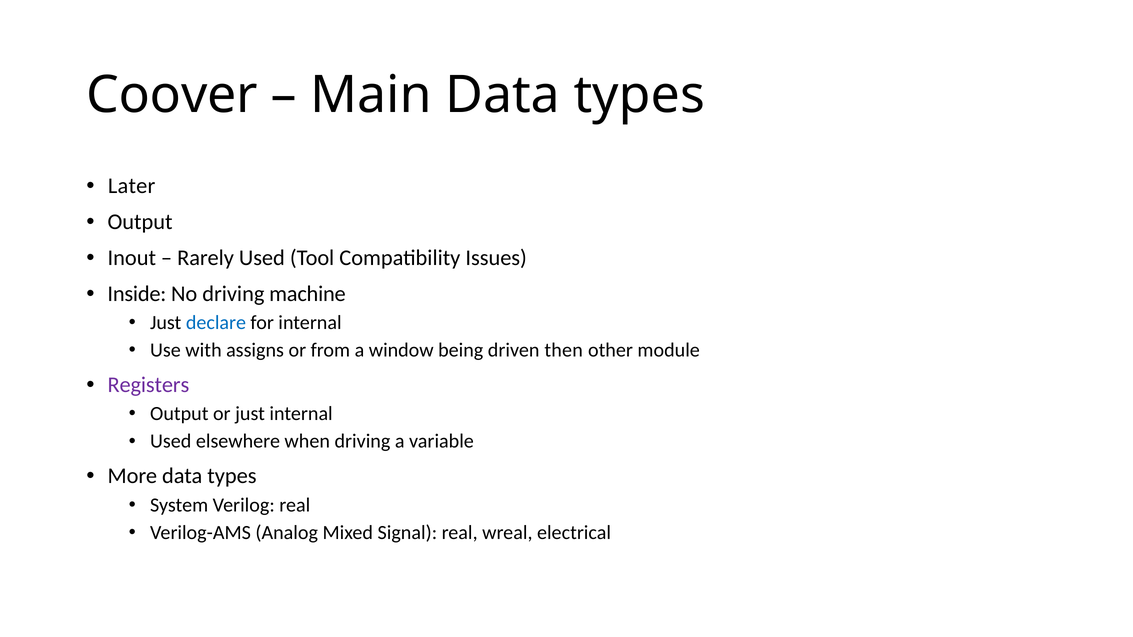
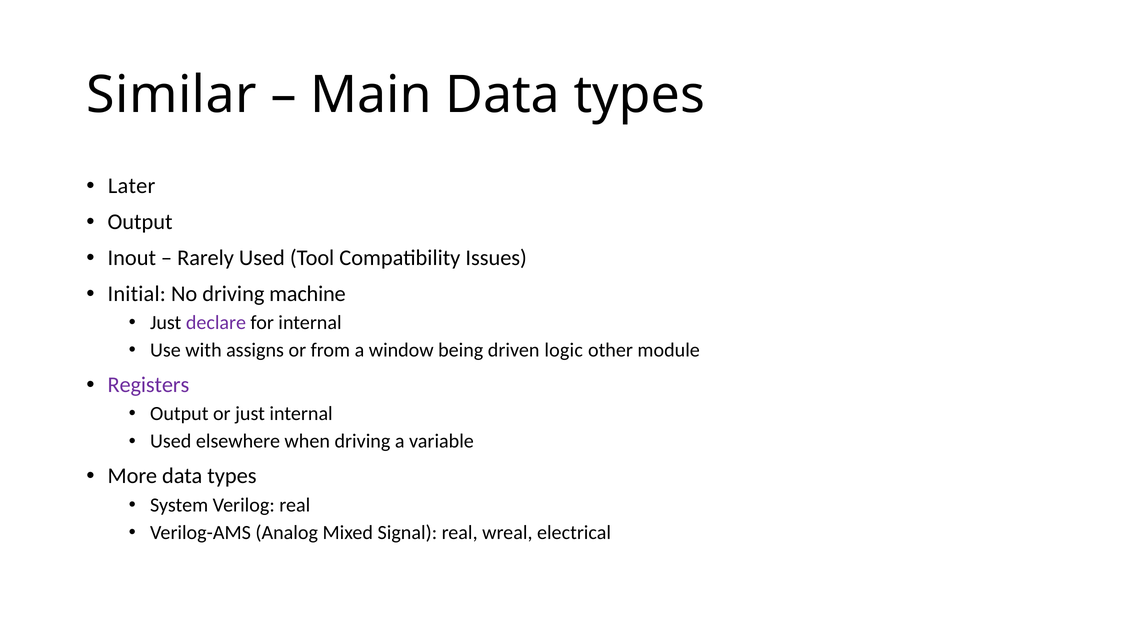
Coover: Coover -> Similar
Inside: Inside -> Initial
declare colour: blue -> purple
then: then -> logic
